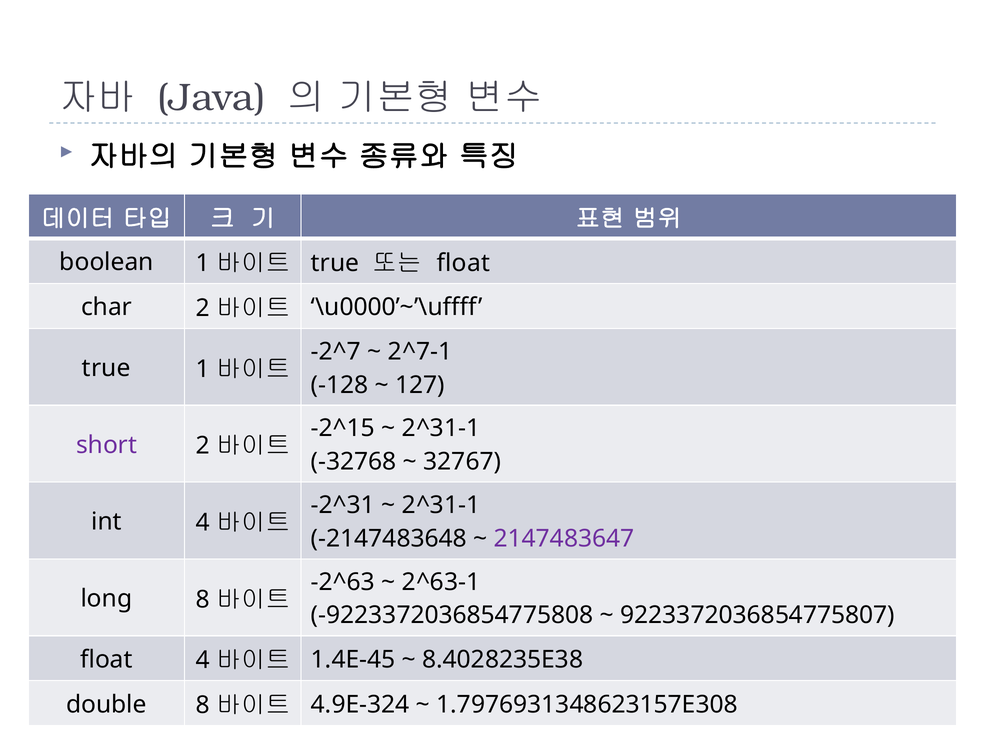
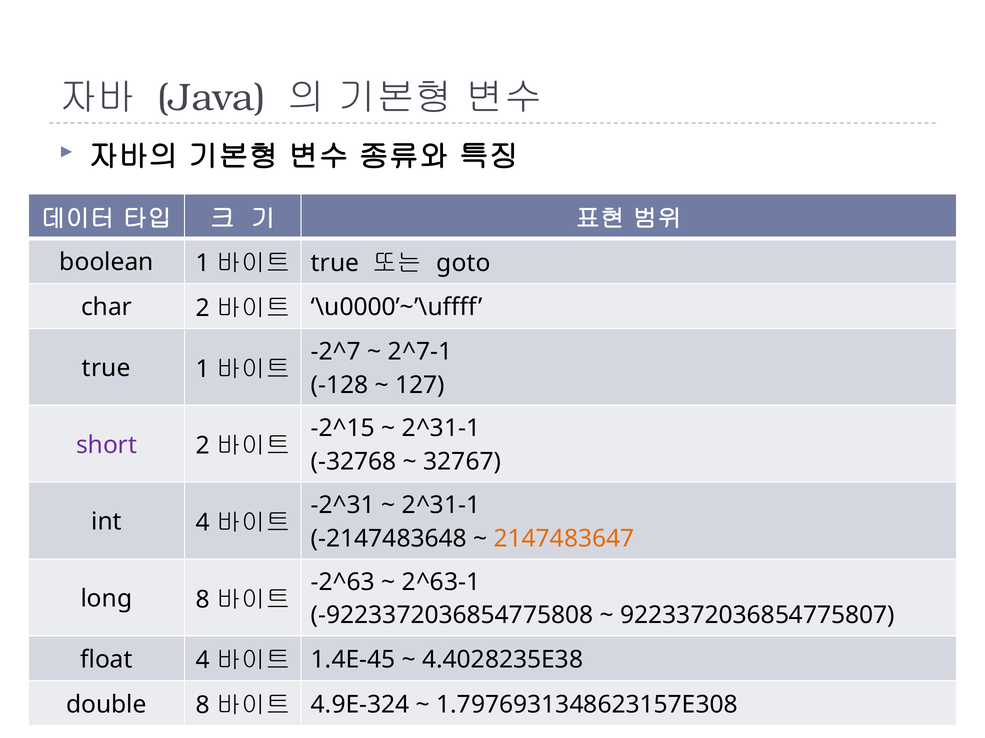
float at (463, 263): float -> goto
2147483647 colour: purple -> orange
8.4028235E38: 8.4028235E38 -> 4.4028235E38
